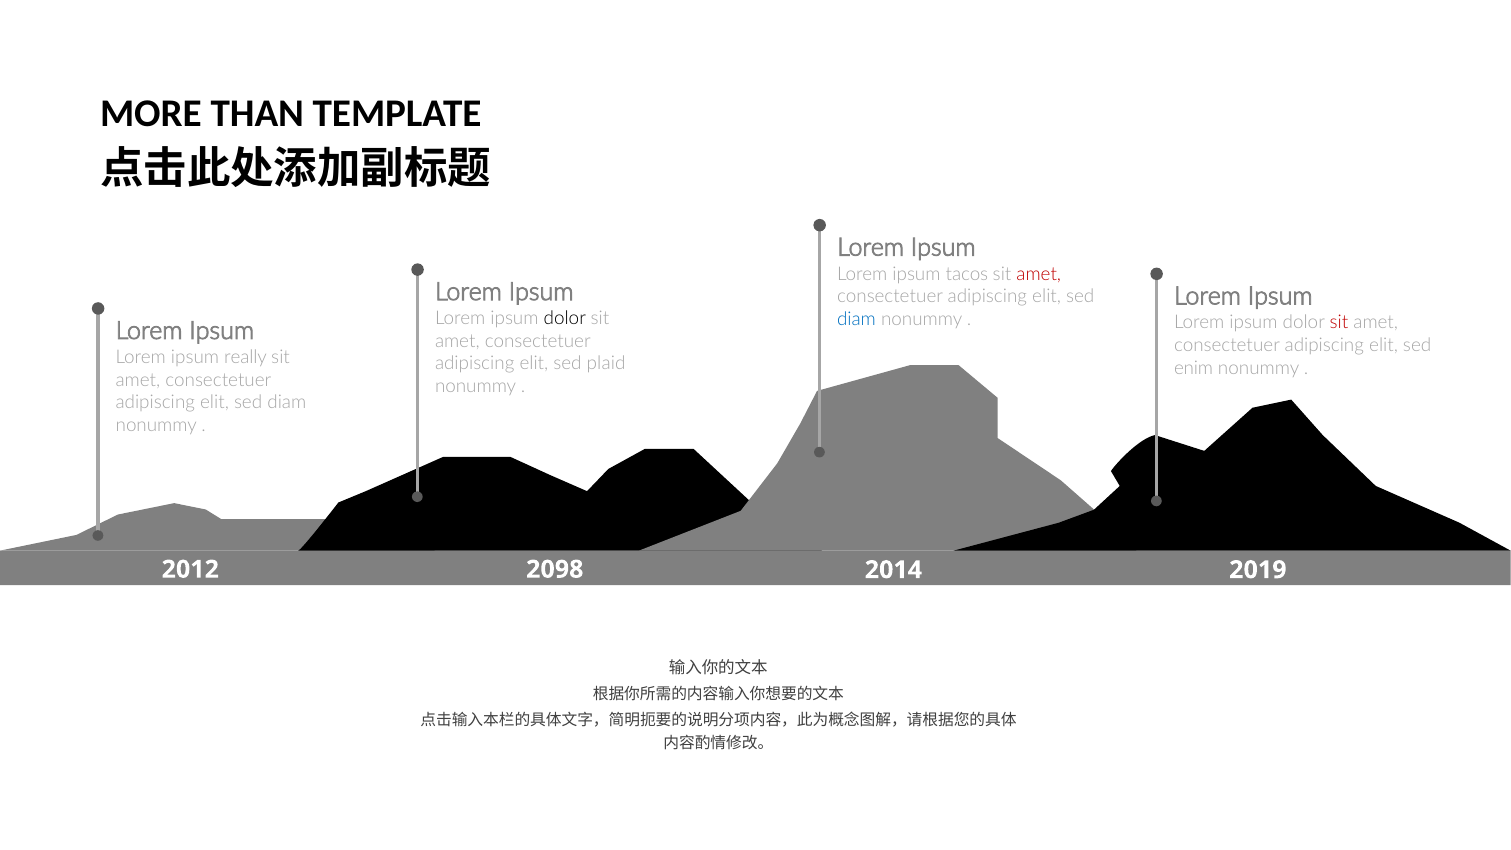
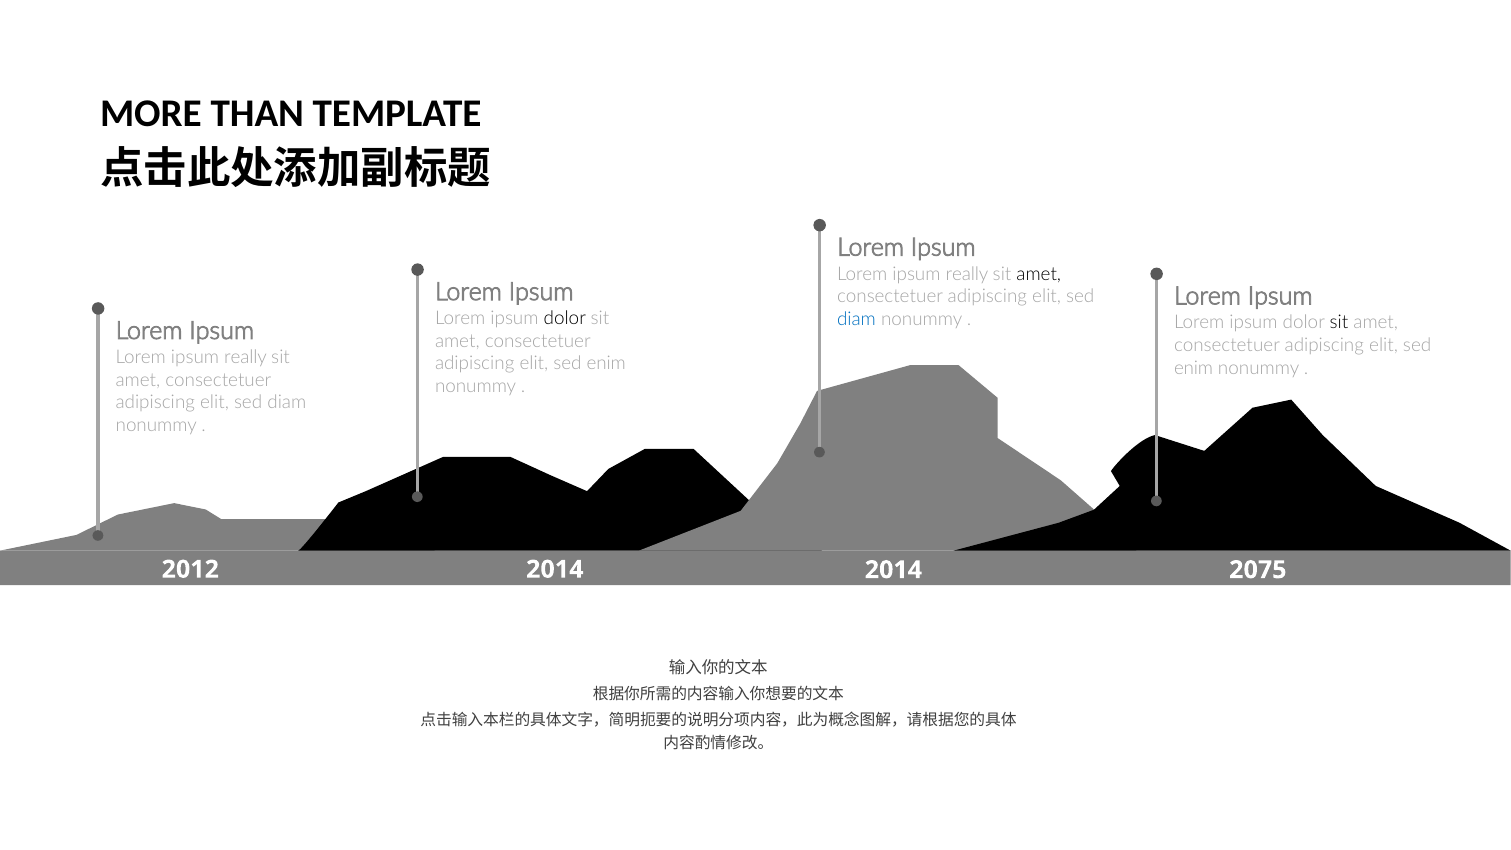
tacos at (967, 274): tacos -> really
amet at (1039, 274) colour: red -> black
sit at (1339, 323) colour: red -> black
plaid at (606, 364): plaid -> enim
2012 2098: 2098 -> 2014
2019: 2019 -> 2075
